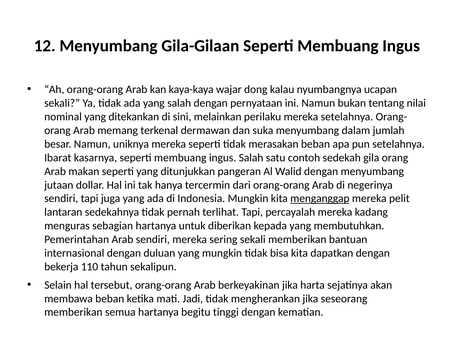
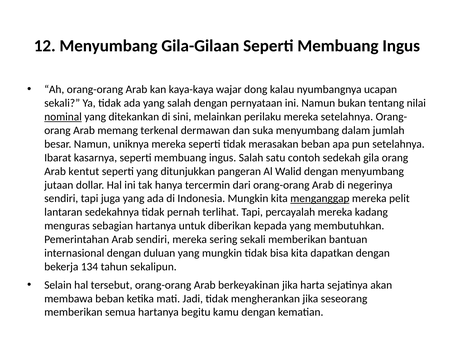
nominal underline: none -> present
makan: makan -> kentut
110: 110 -> 134
tinggi: tinggi -> kamu
